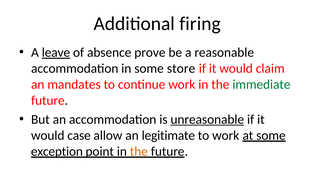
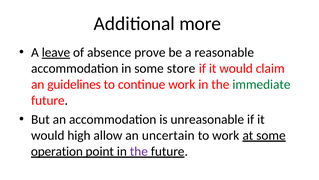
firing: firing -> more
mandates: mandates -> guidelines
unreasonable underline: present -> none
case: case -> high
legitimate: legitimate -> uncertain
exception: exception -> operation
the at (139, 151) colour: orange -> purple
